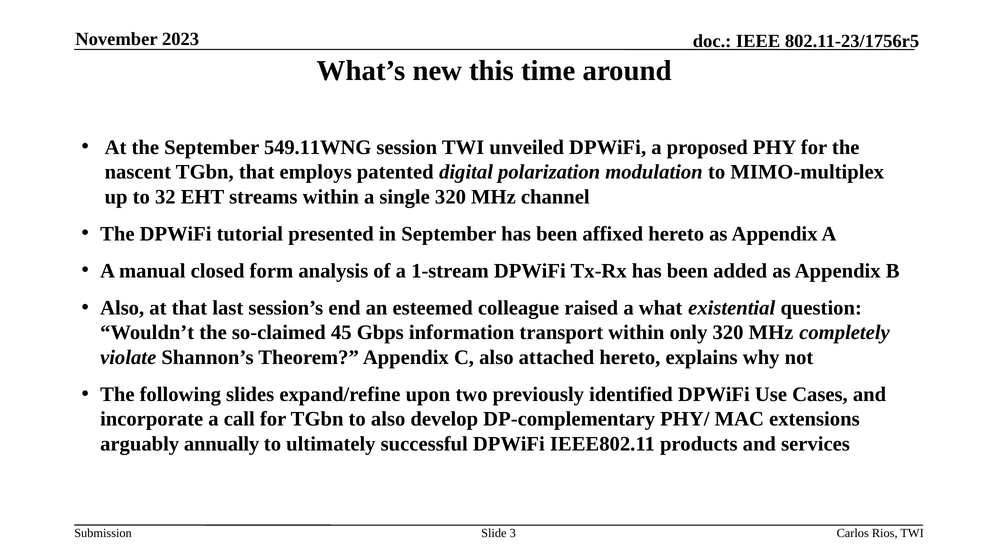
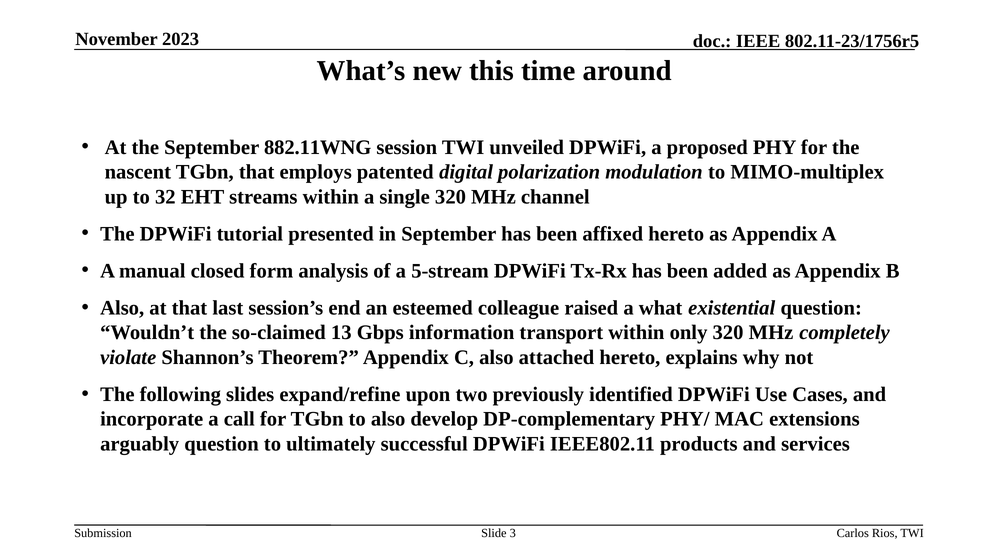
549.11WNG: 549.11WNG -> 882.11WNG
1-stream: 1-stream -> 5-stream
45: 45 -> 13
arguably annually: annually -> question
